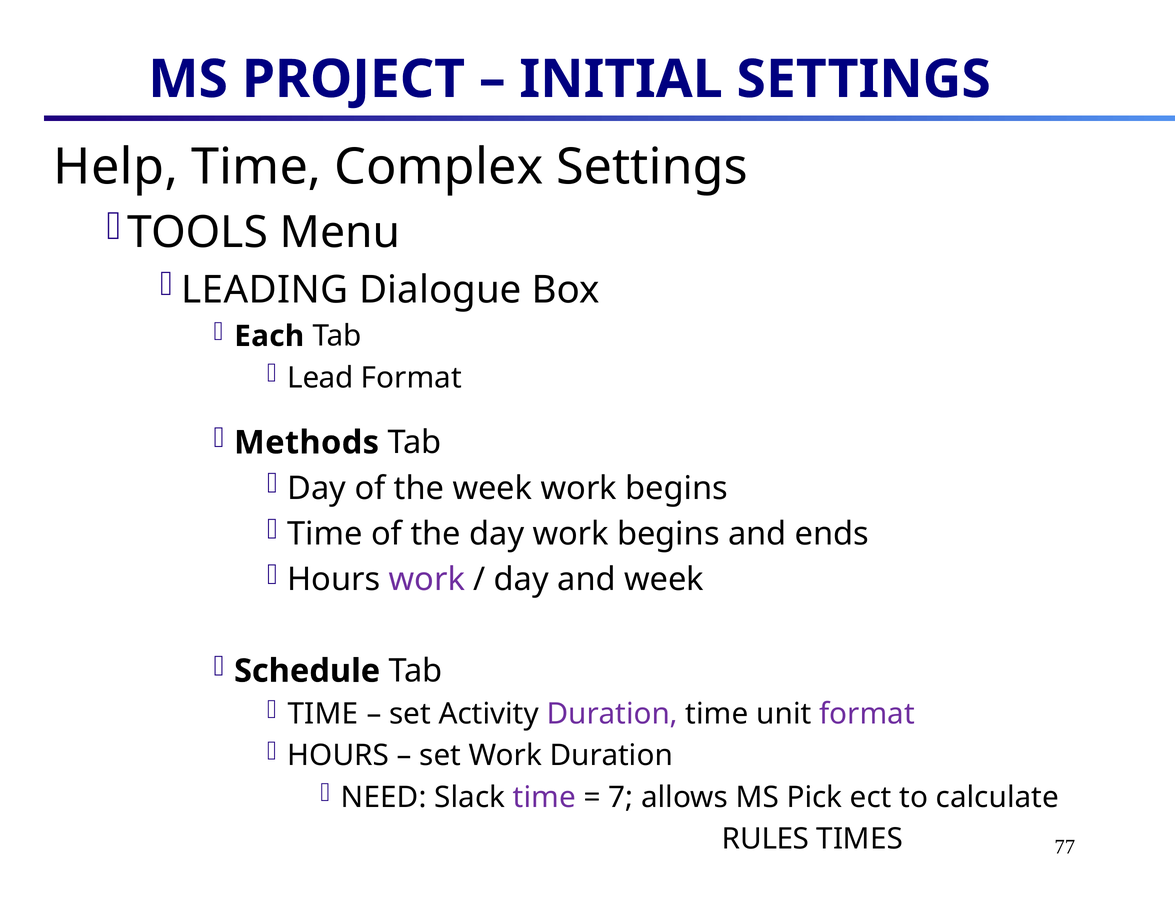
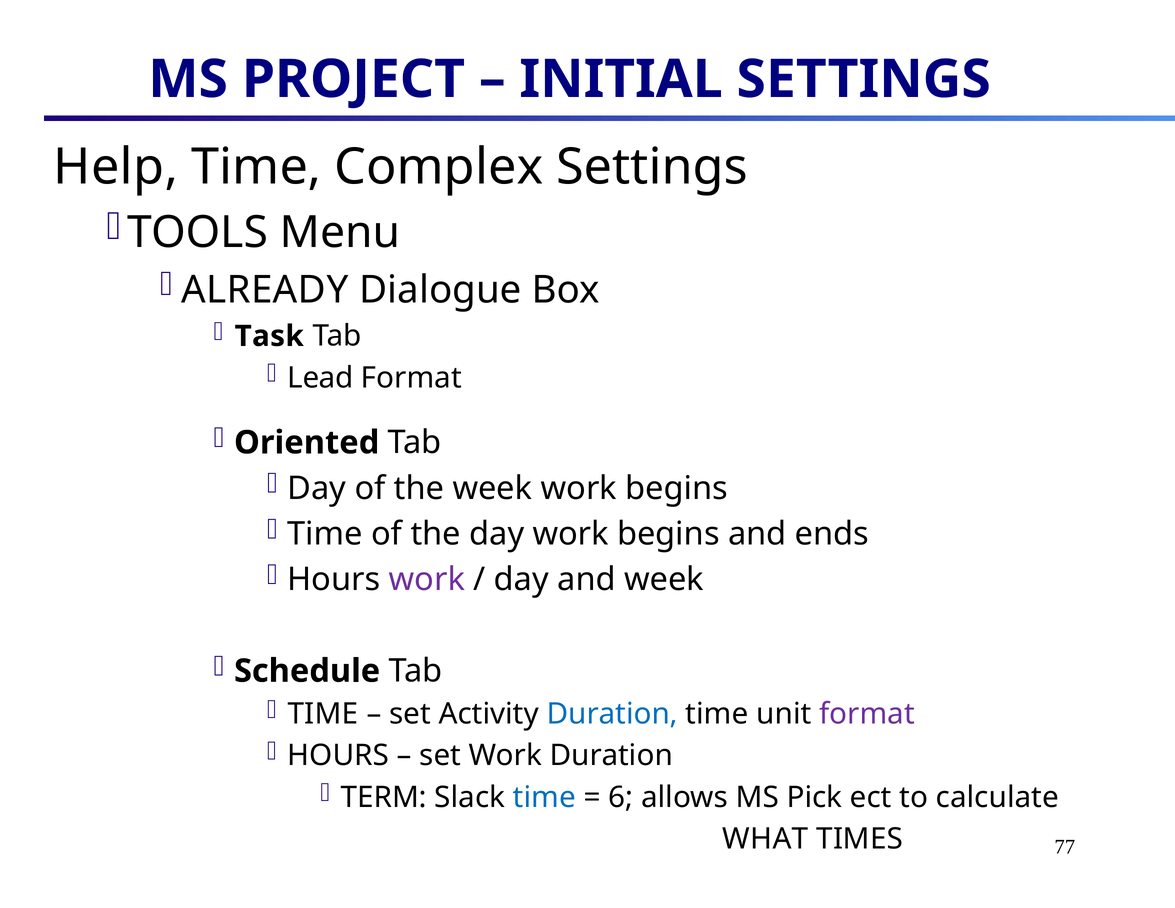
LEADING: LEADING -> ALREADY
Each: Each -> Task
Methods: Methods -> Oriented
Duration at (612, 714) colour: purple -> blue
NEED: NEED -> TERM
time at (544, 797) colour: purple -> blue
7: 7 -> 6
RULES: RULES -> WHAT
